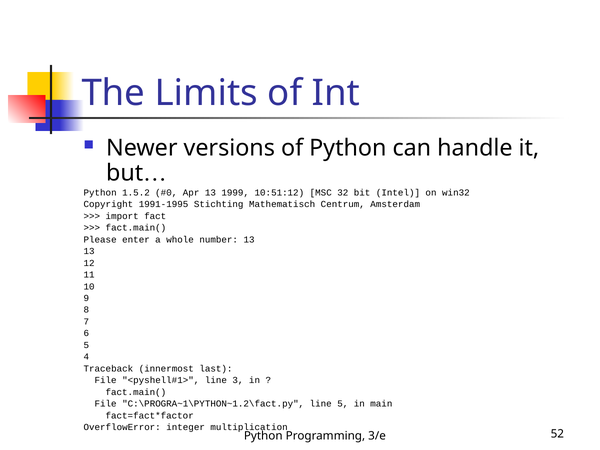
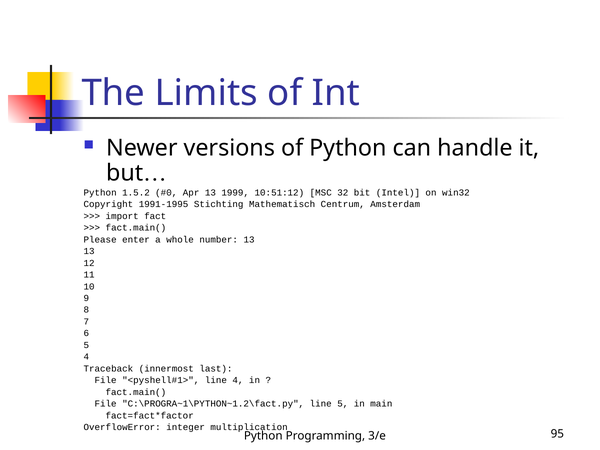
line 3: 3 -> 4
52: 52 -> 95
